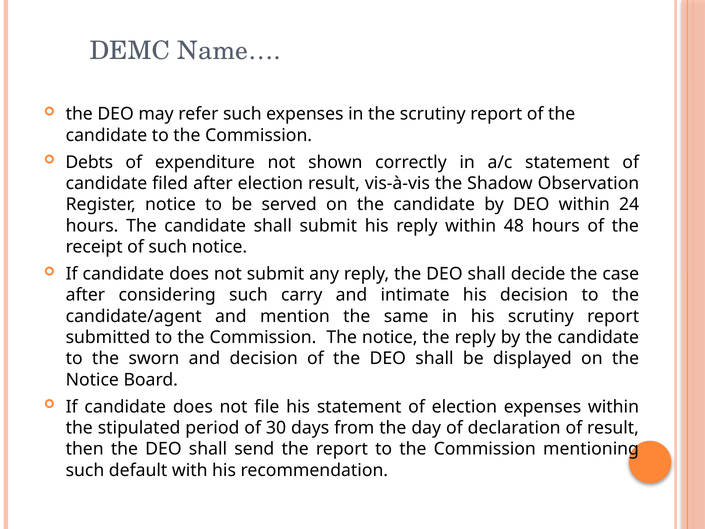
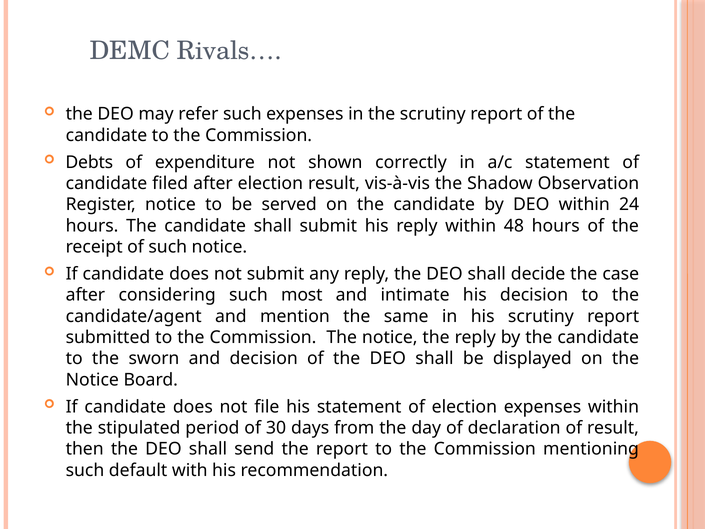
Name…: Name… -> Rivals…
carry: carry -> most
